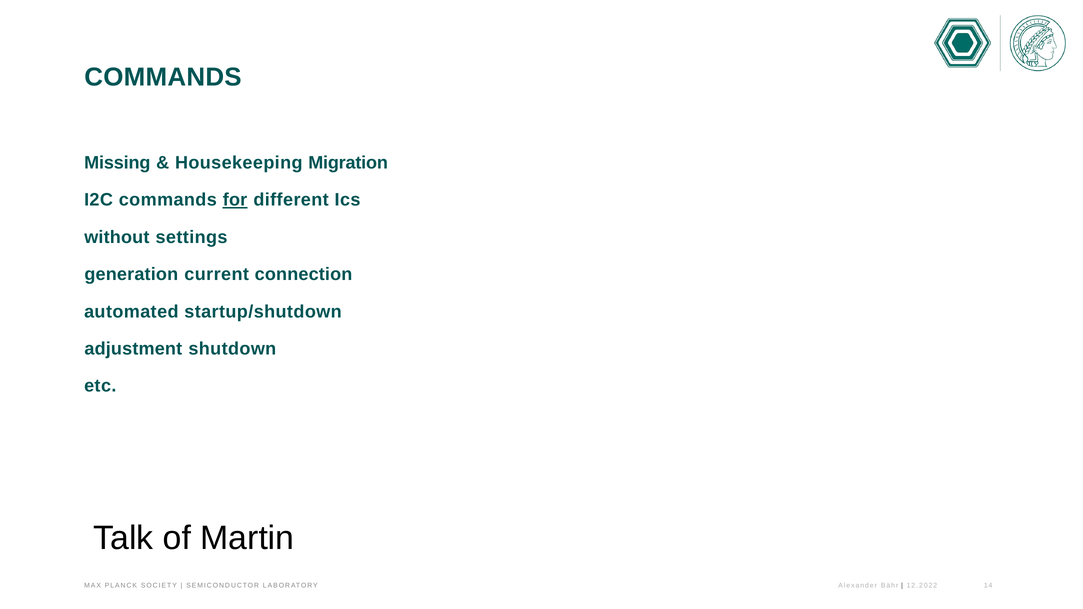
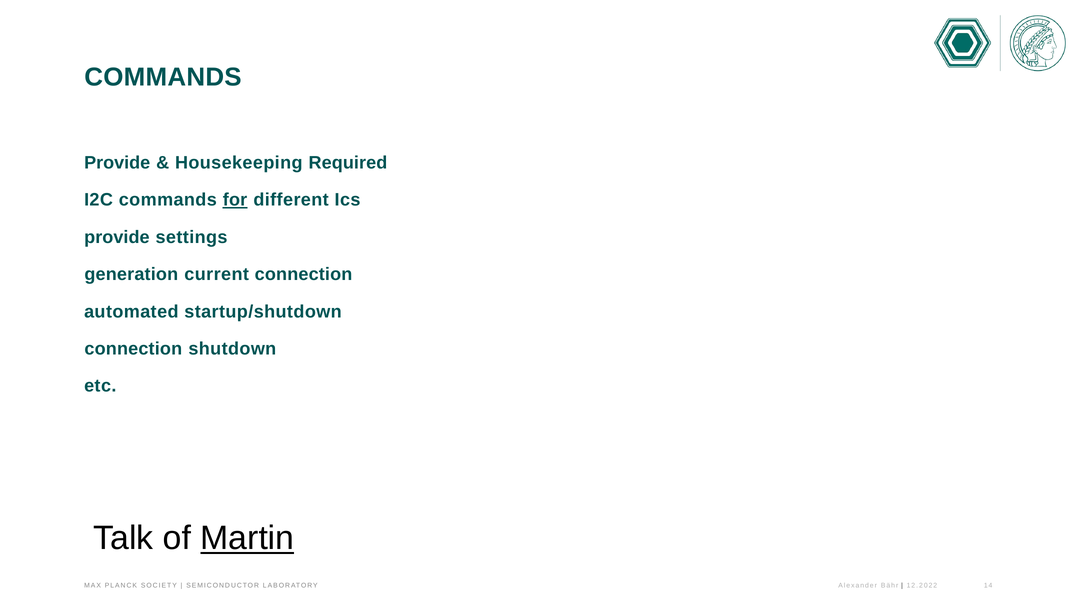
Missing at (117, 163): Missing -> Provide
Migration: Migration -> Required
without at (117, 237): without -> provide
adjustment at (133, 349): adjustment -> connection
Martin underline: none -> present
